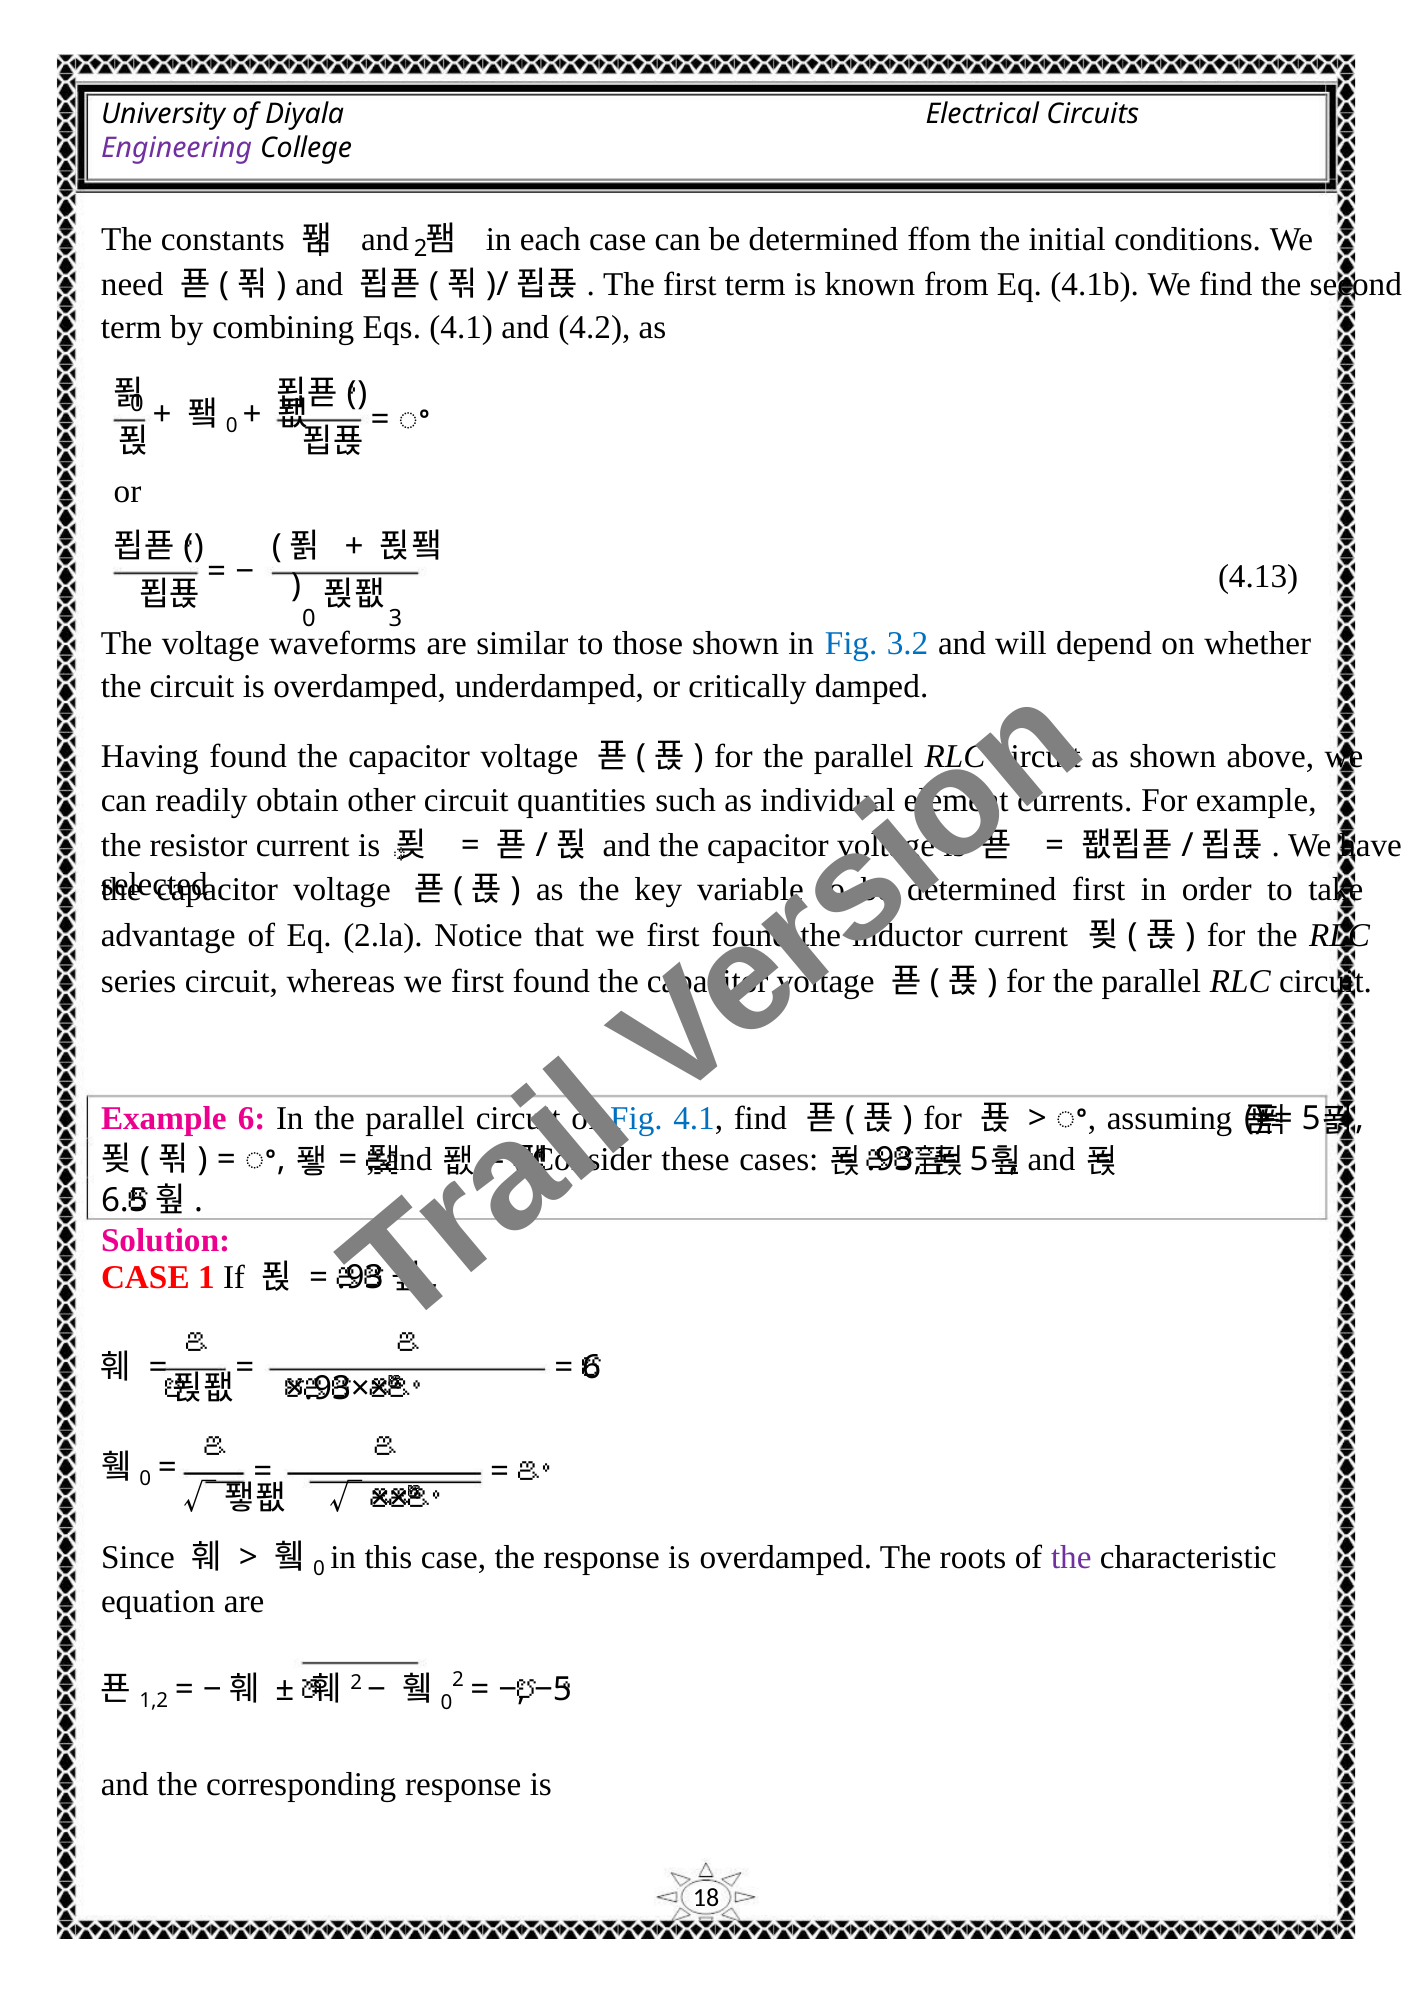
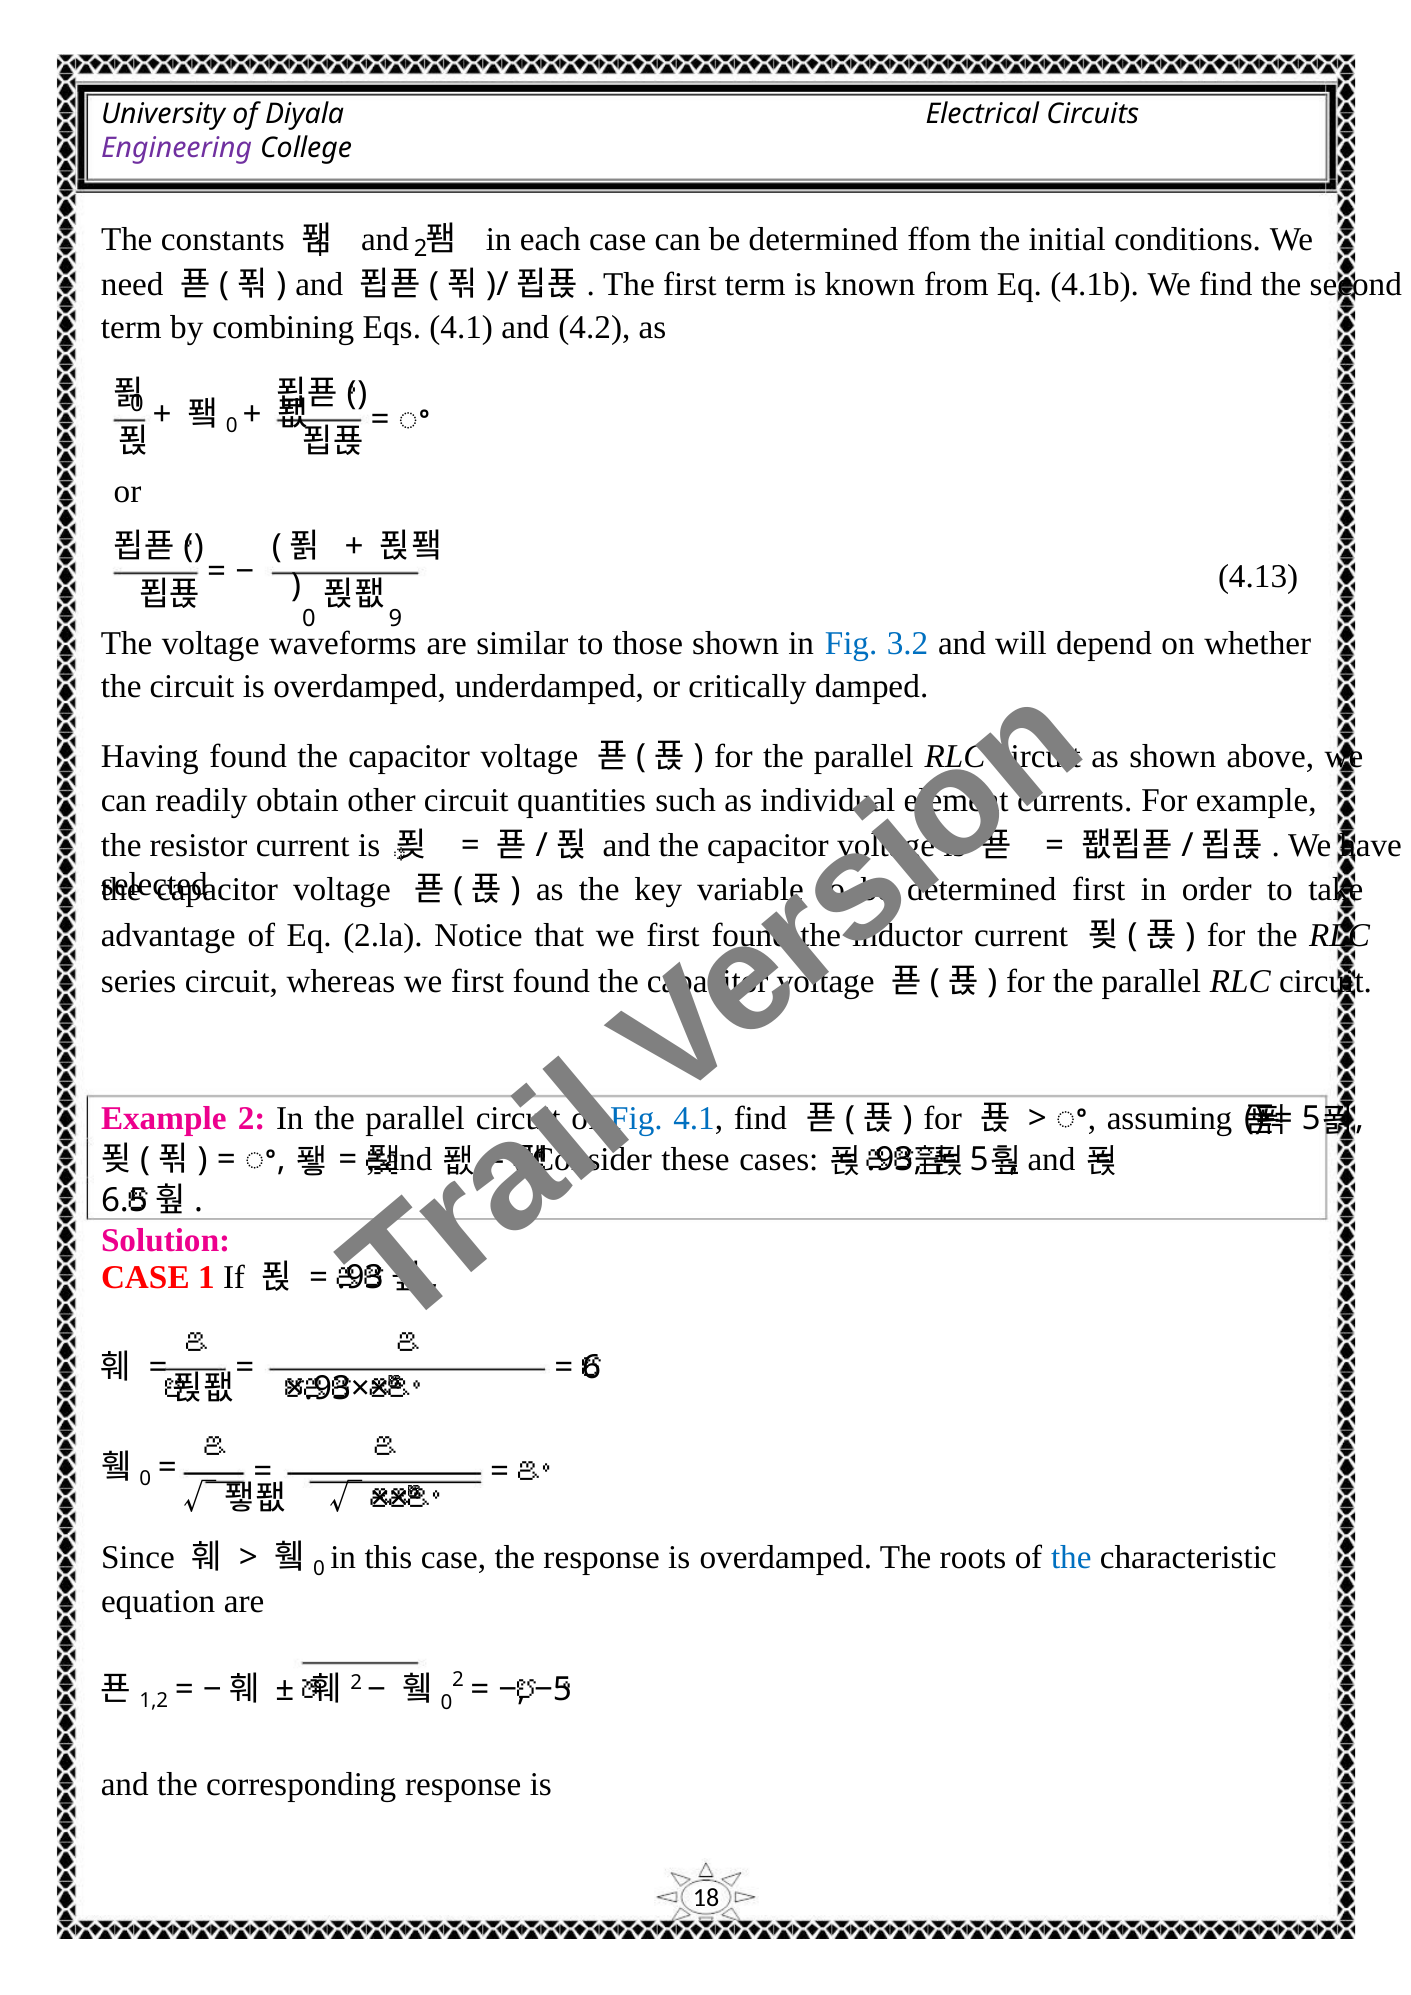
3: 3 -> 9
Example 6: 6 -> 2
the at (1071, 1557) colour: purple -> blue
